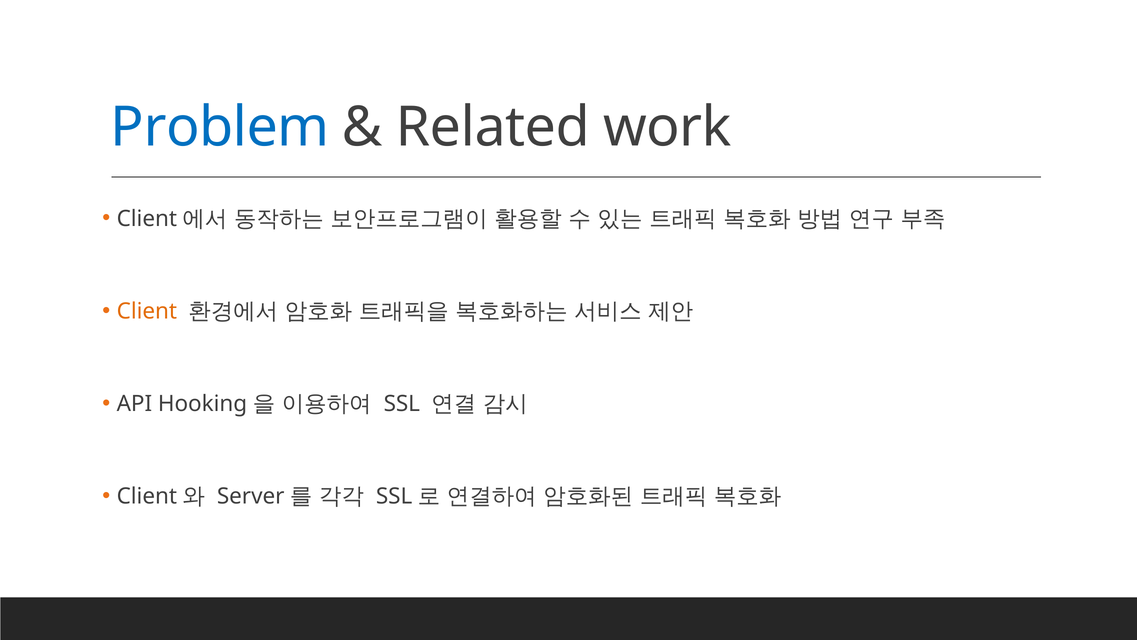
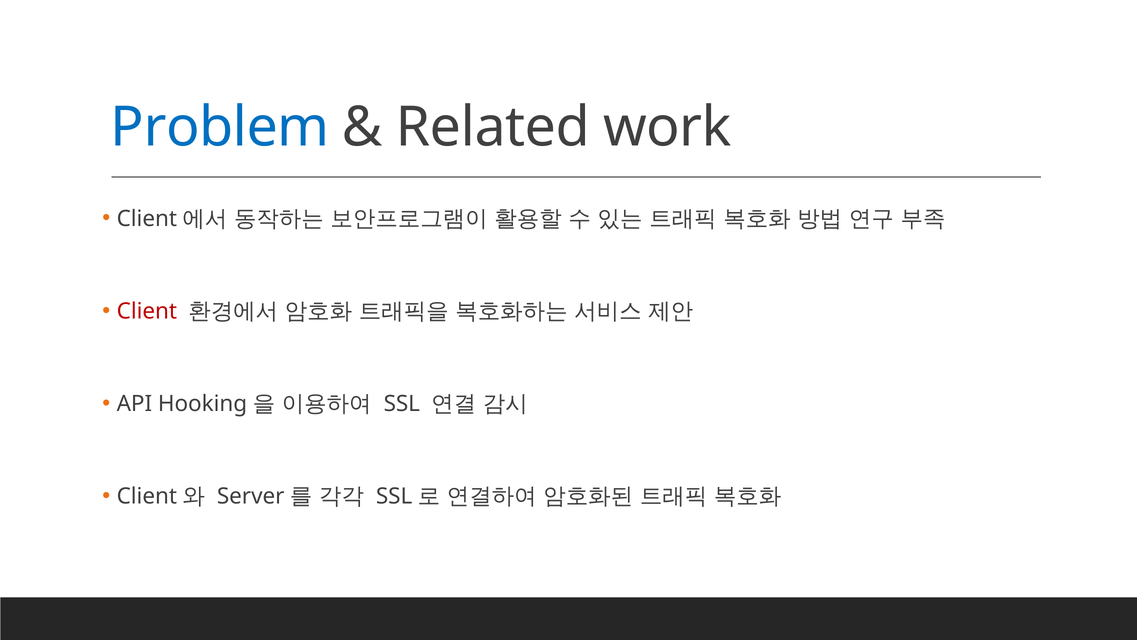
Client colour: orange -> red
